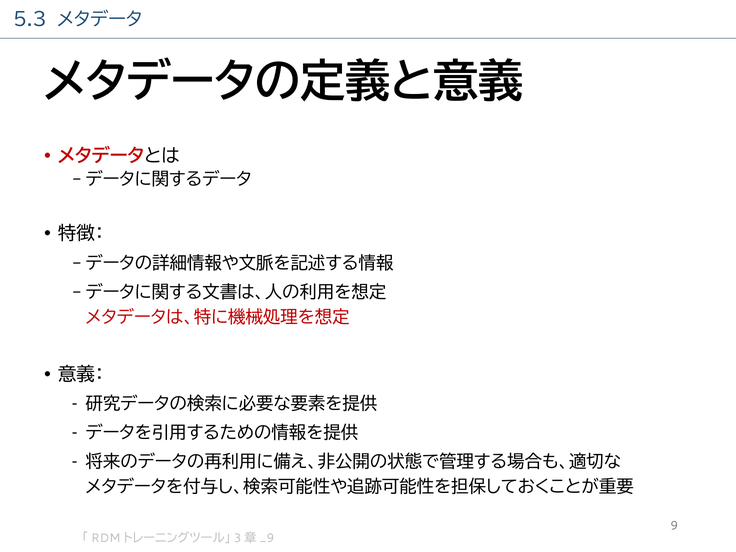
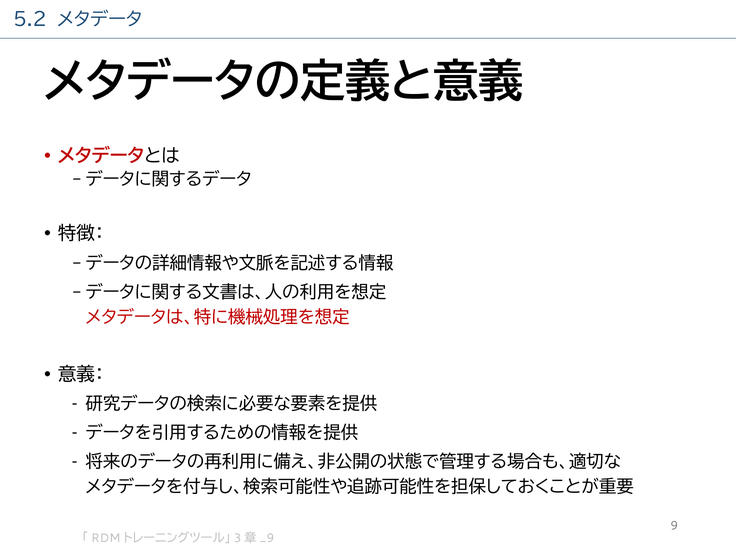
5.3: 5.3 -> 5.2
